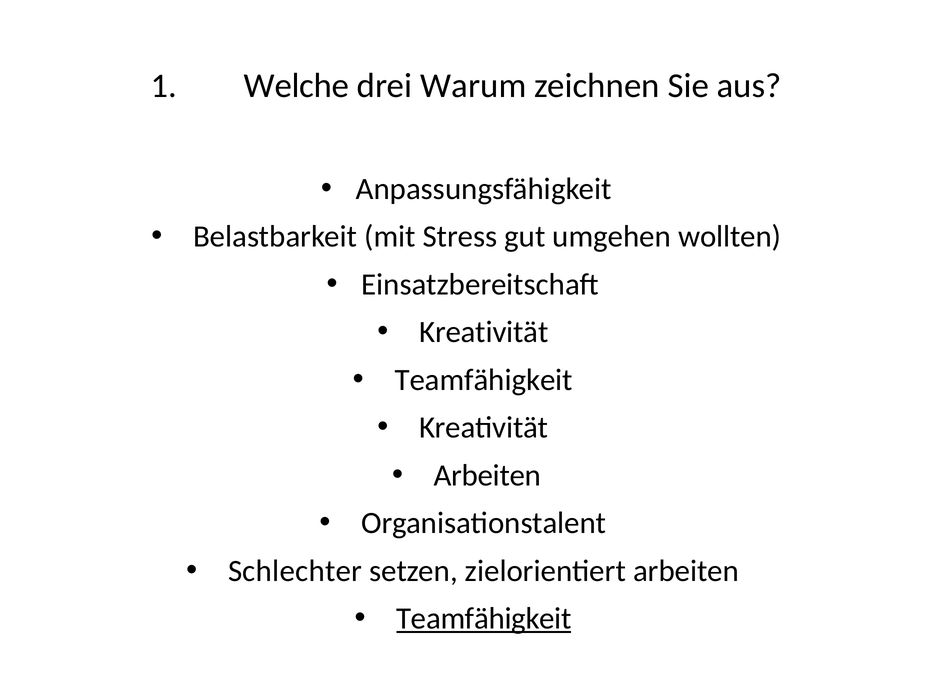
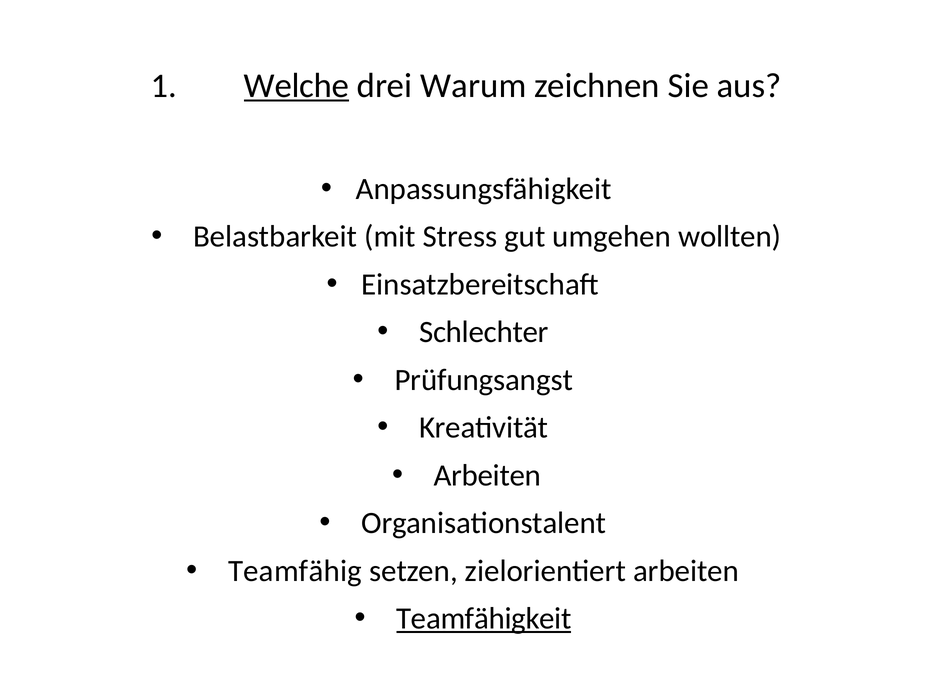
Welche underline: none -> present
Kreativität at (484, 332): Kreativität -> Schlechter
Teamfähigkeit at (484, 380): Teamfähigkeit -> Prüfungsangst
Schlechter: Schlechter -> Teamfähig
